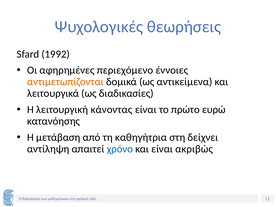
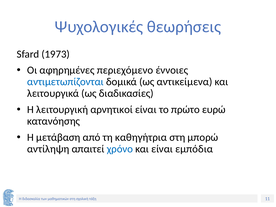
1992: 1992 -> 1973
αντιμετωπίζονται colour: orange -> blue
κάνοντας: κάνοντας -> αρνητικοί
δείχνει: δείχνει -> μπορώ
ακριβώς: ακριβώς -> εμπόδια
